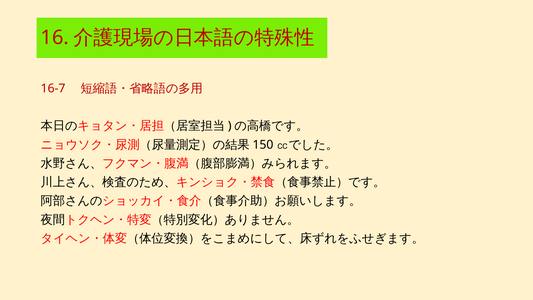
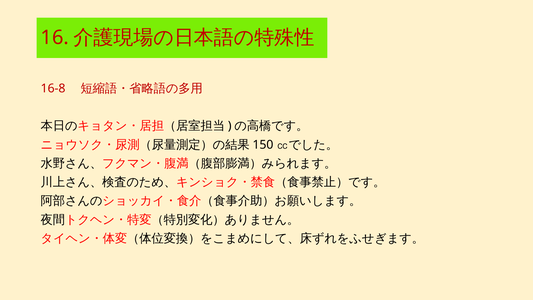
16-7: 16-7 -> 16-8
